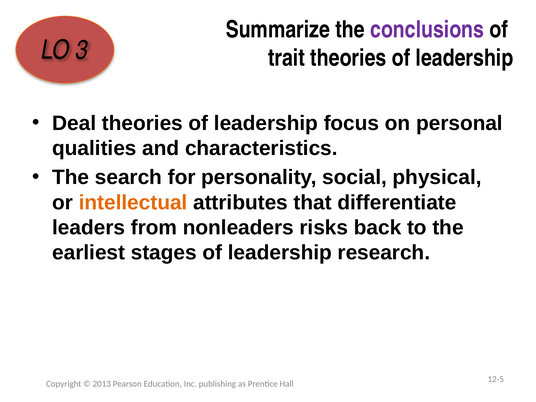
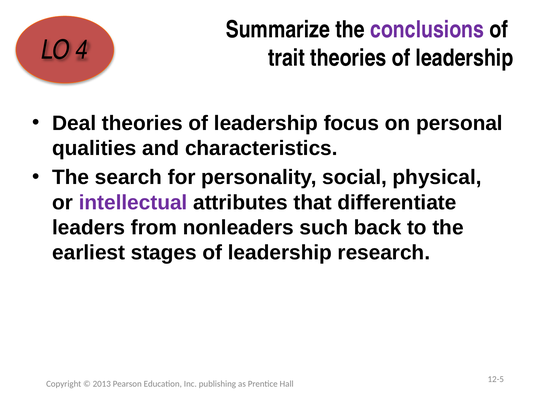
3: 3 -> 4
intellectual colour: orange -> purple
risks: risks -> such
